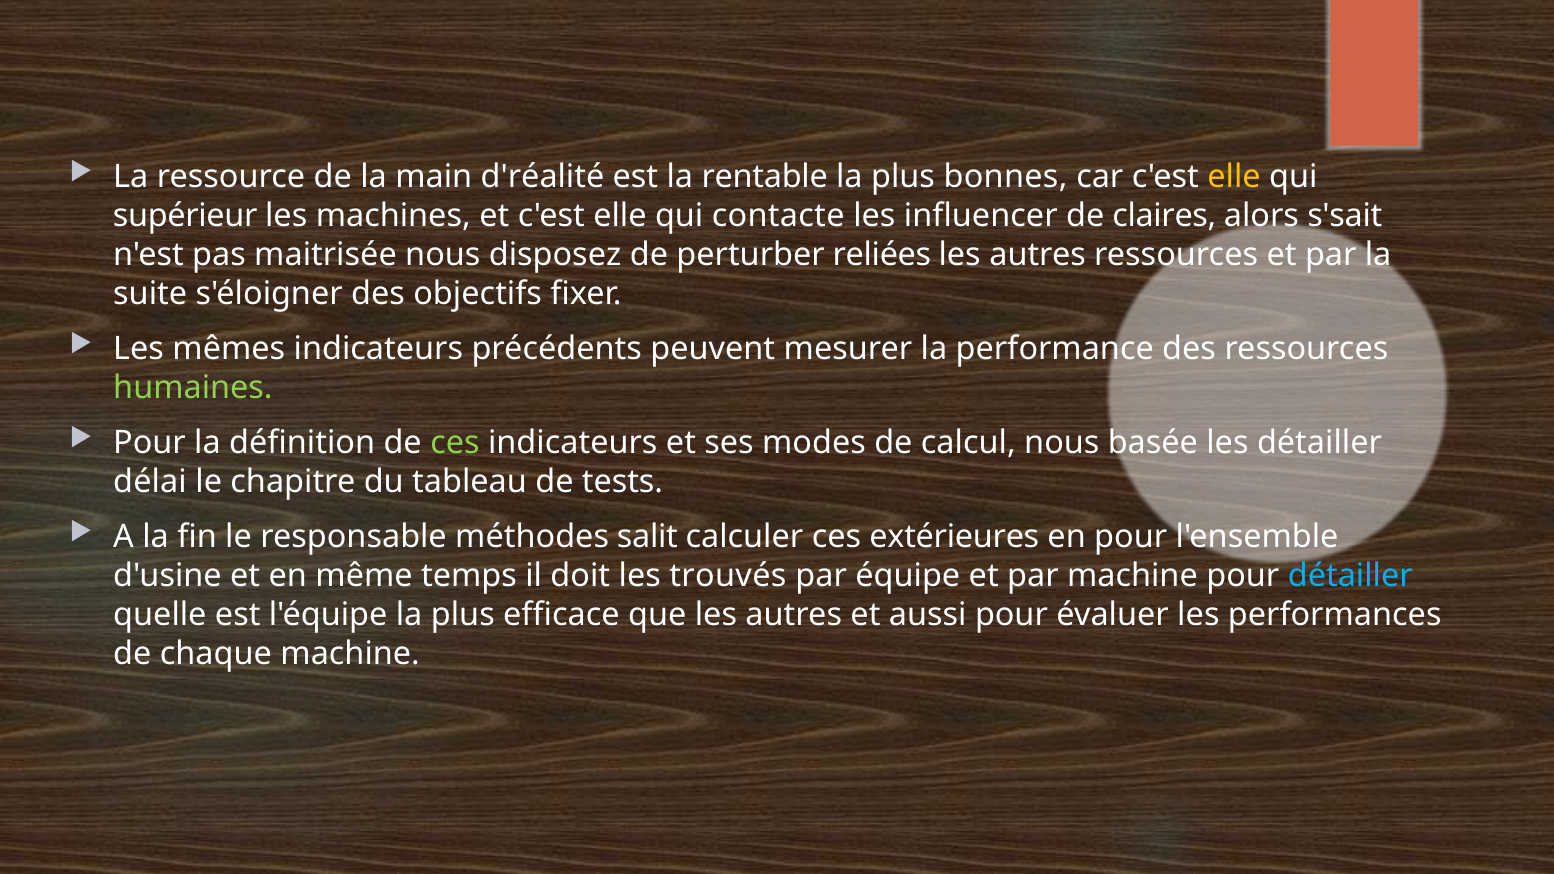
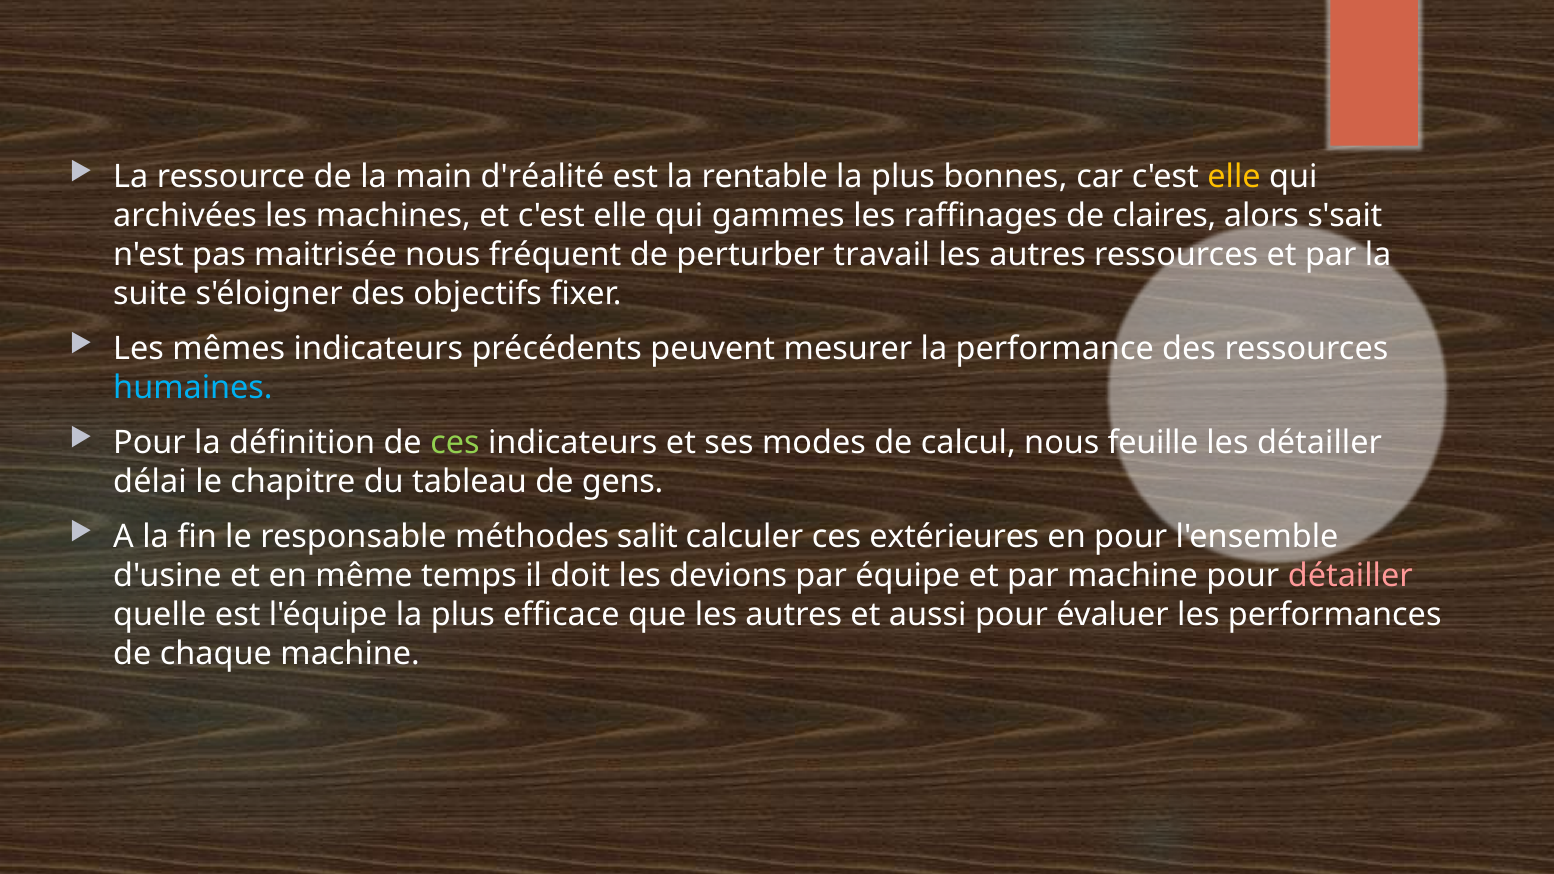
supérieur: supérieur -> archivées
contacte: contacte -> gammes
influencer: influencer -> raffinages
disposez: disposez -> fréquent
reliées: reliées -> travail
humaines colour: light green -> light blue
basée: basée -> feuille
tests: tests -> gens
trouvés: trouvés -> devions
détailler at (1350, 576) colour: light blue -> pink
